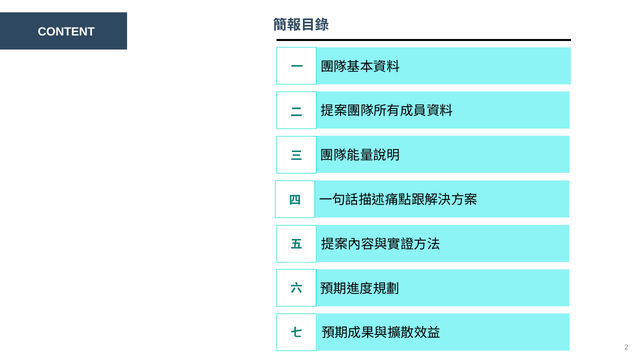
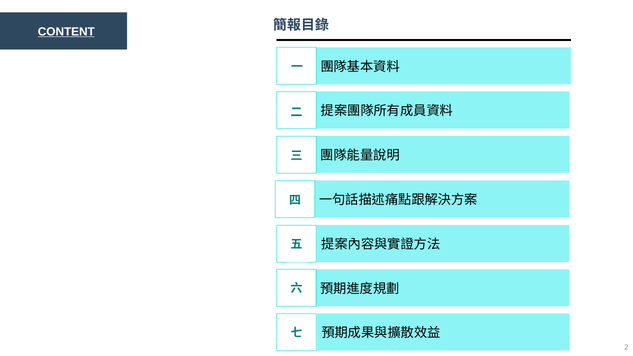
CONTENT underline: none -> present
